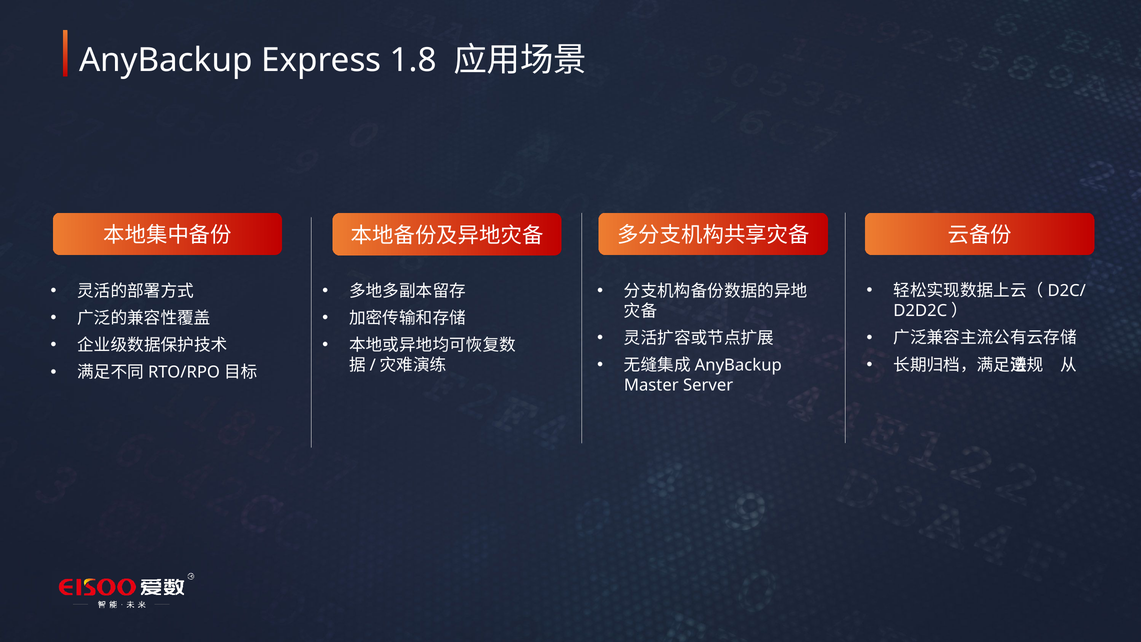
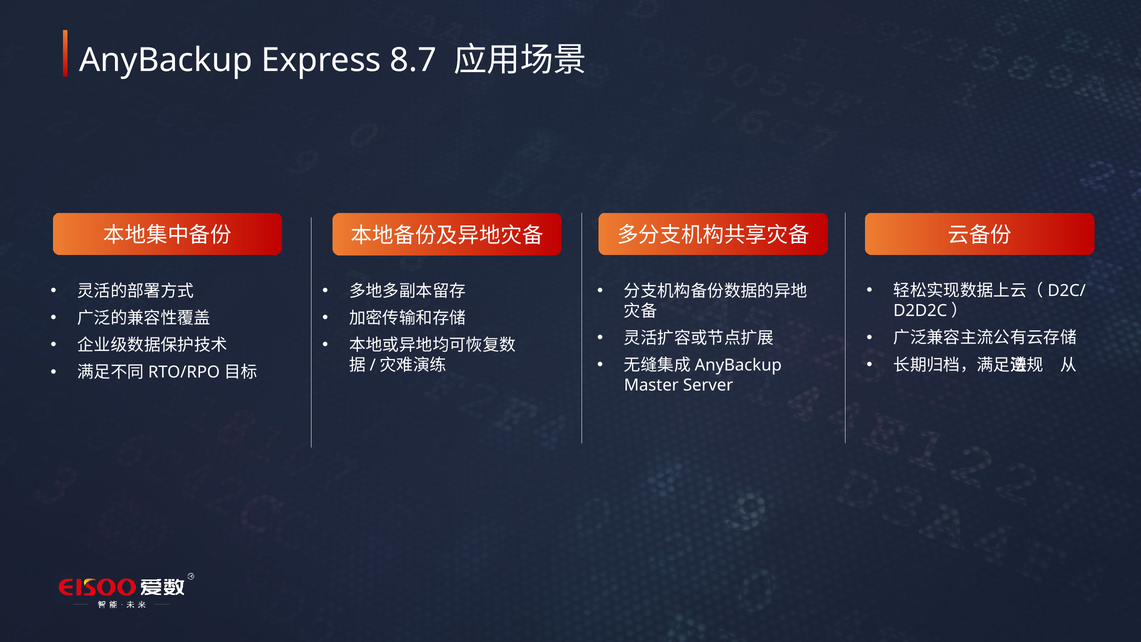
1.8: 1.8 -> 8.7
